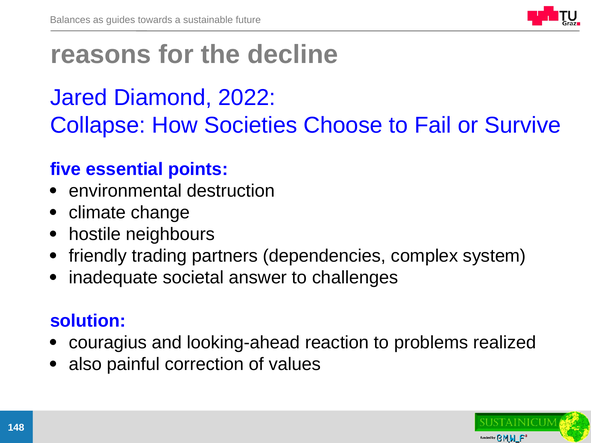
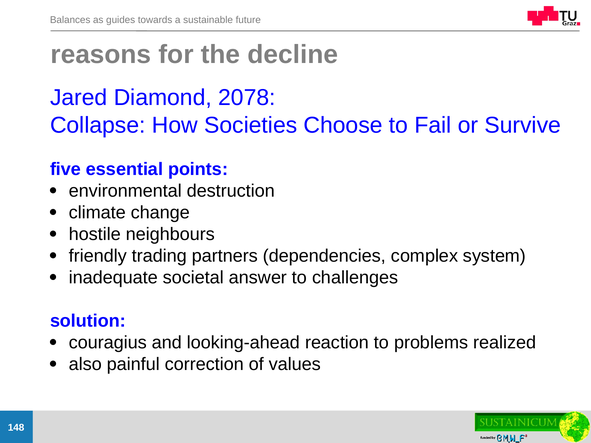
2022: 2022 -> 2078
